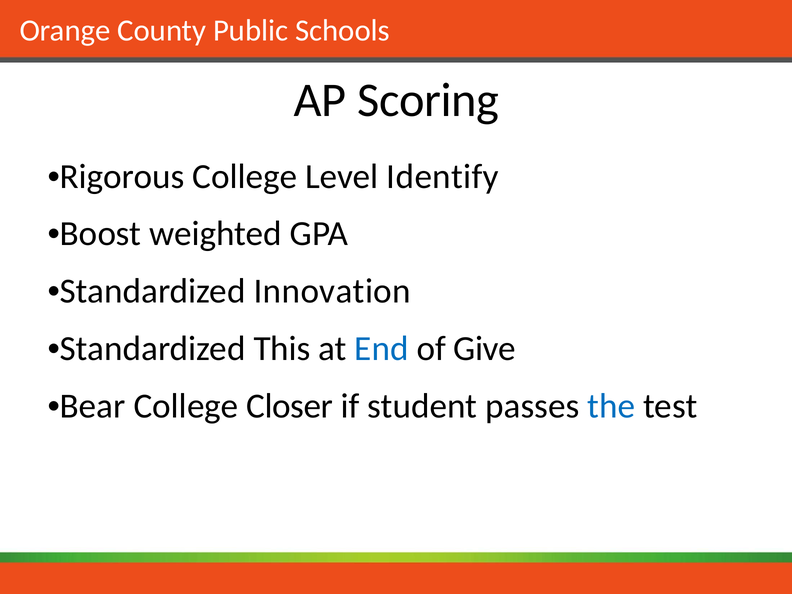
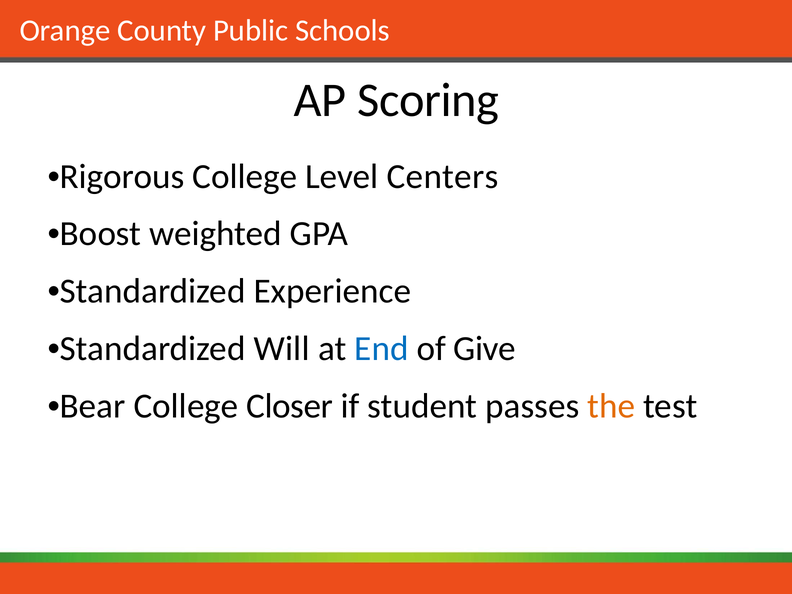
Identify: Identify -> Centers
Innovation: Innovation -> Experience
This: This -> Will
the colour: blue -> orange
